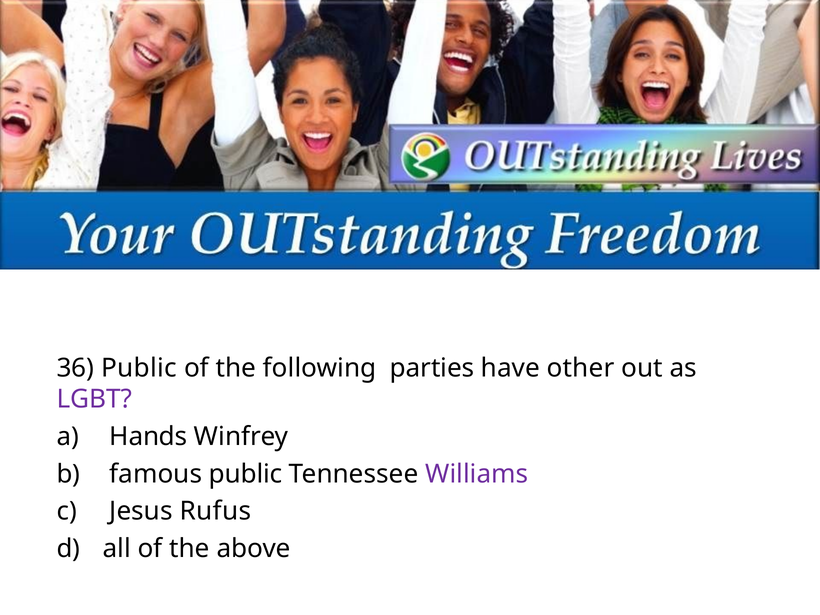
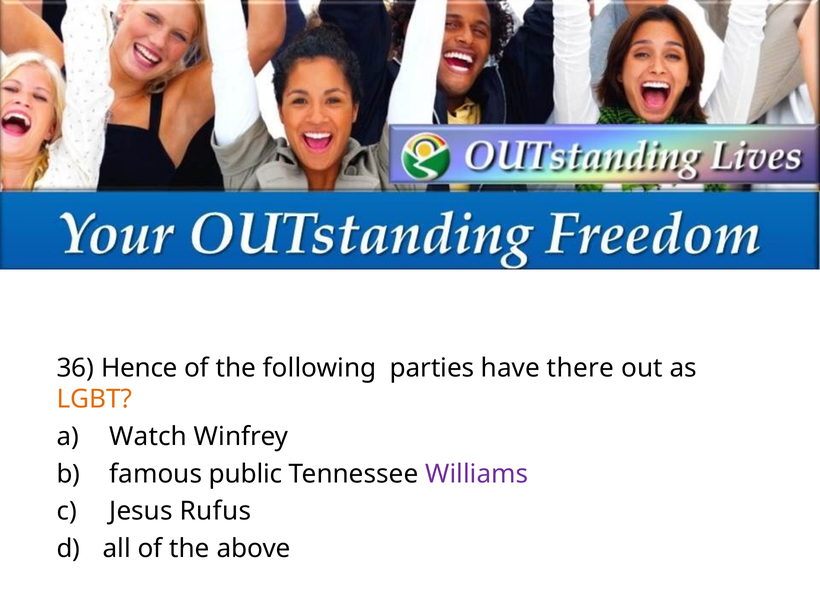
36 Public: Public -> Hence
other: other -> there
LGBT colour: purple -> orange
Hands: Hands -> Watch
